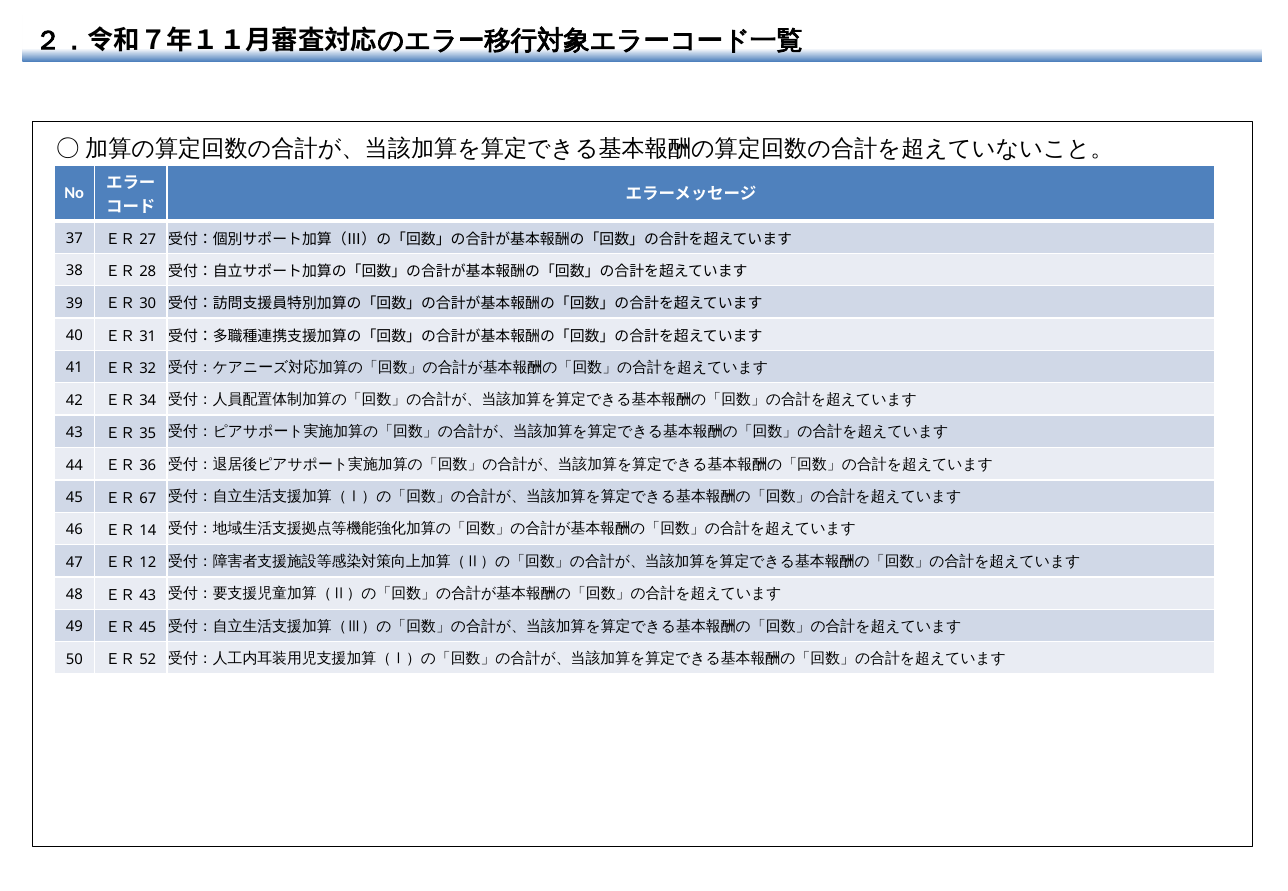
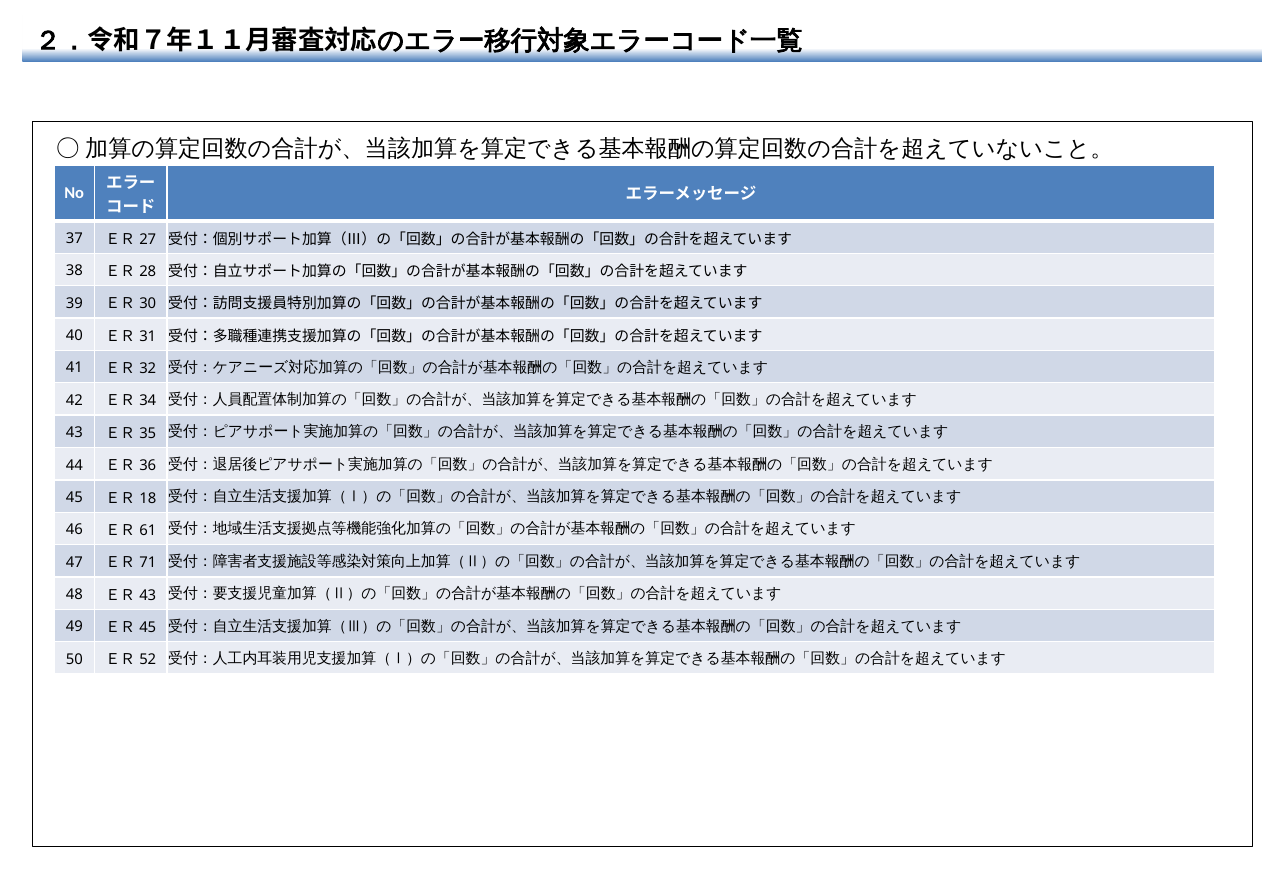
67: 67 -> 18
14: 14 -> 61
12: 12 -> 71
